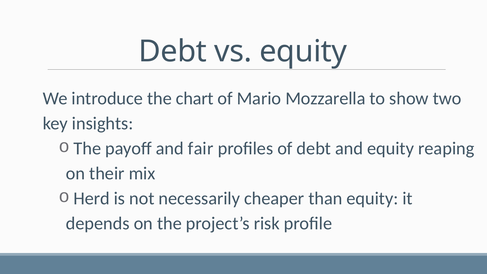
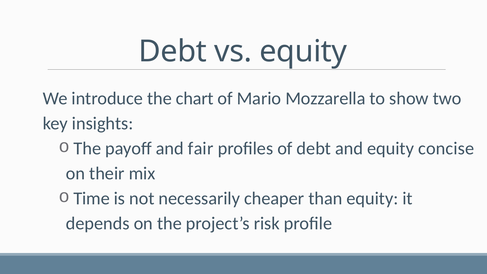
reaping: reaping -> concise
Herd: Herd -> Time
